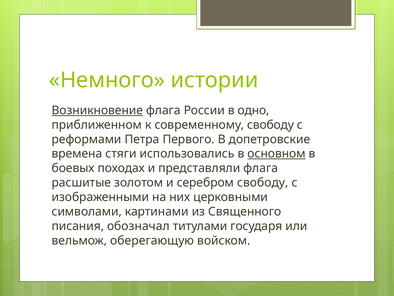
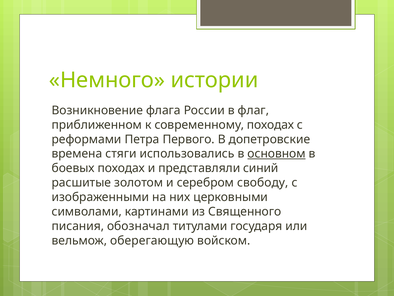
Возникновение underline: present -> none
одно: одно -> флаг
современному свободу: свободу -> походах
представляли флага: флага -> синий
